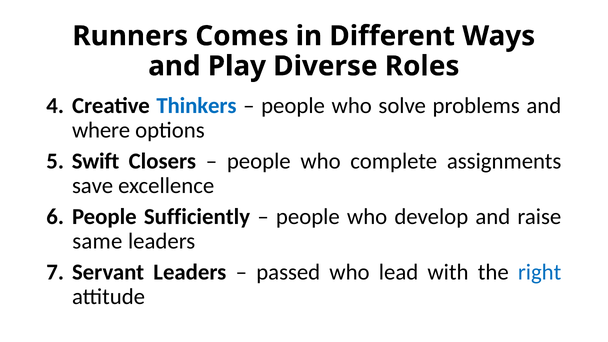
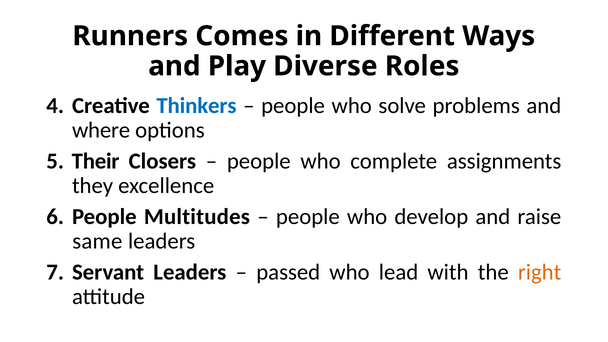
Swift: Swift -> Their
save: save -> they
Sufficiently: Sufficiently -> Multitudes
right colour: blue -> orange
